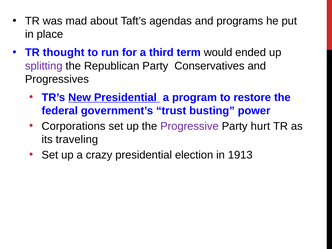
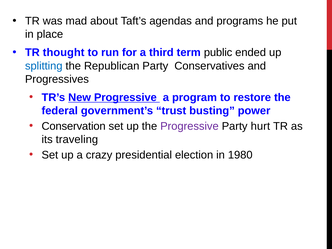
would: would -> public
splitting colour: purple -> blue
New Presidential: Presidential -> Progressive
Corporations: Corporations -> Conservation
1913: 1913 -> 1980
